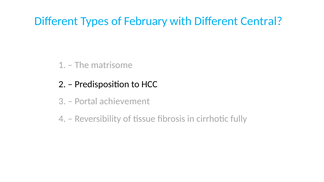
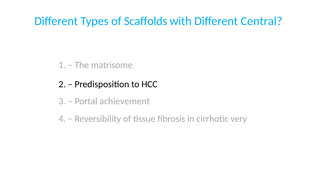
February: February -> Scaffolds
fully: fully -> very
